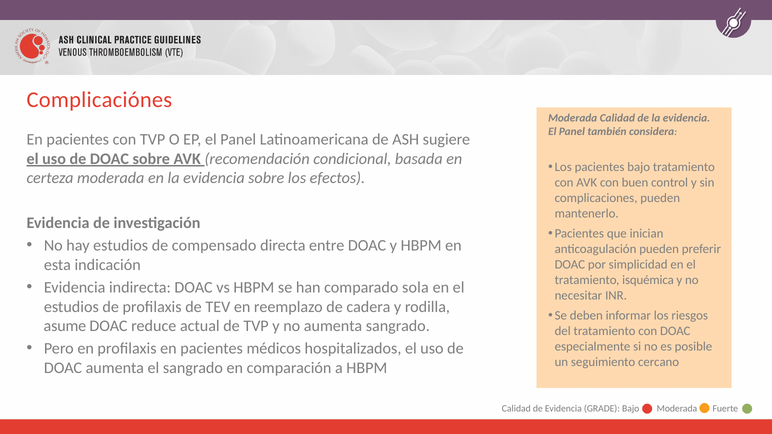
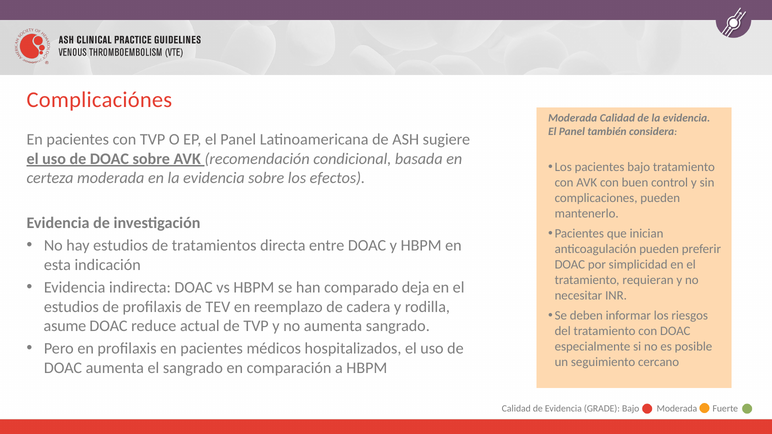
compensado: compensado -> tratamientos
isquémica: isquémica -> requieran
sola: sola -> deja
